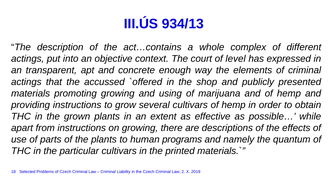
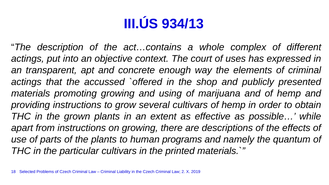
level: level -> uses
